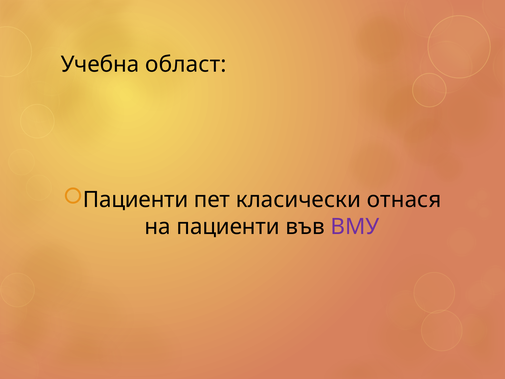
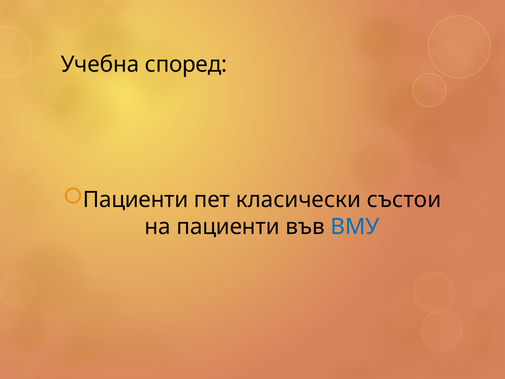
област: област -> според
отнася: отнася -> състои
ВМУ colour: purple -> blue
